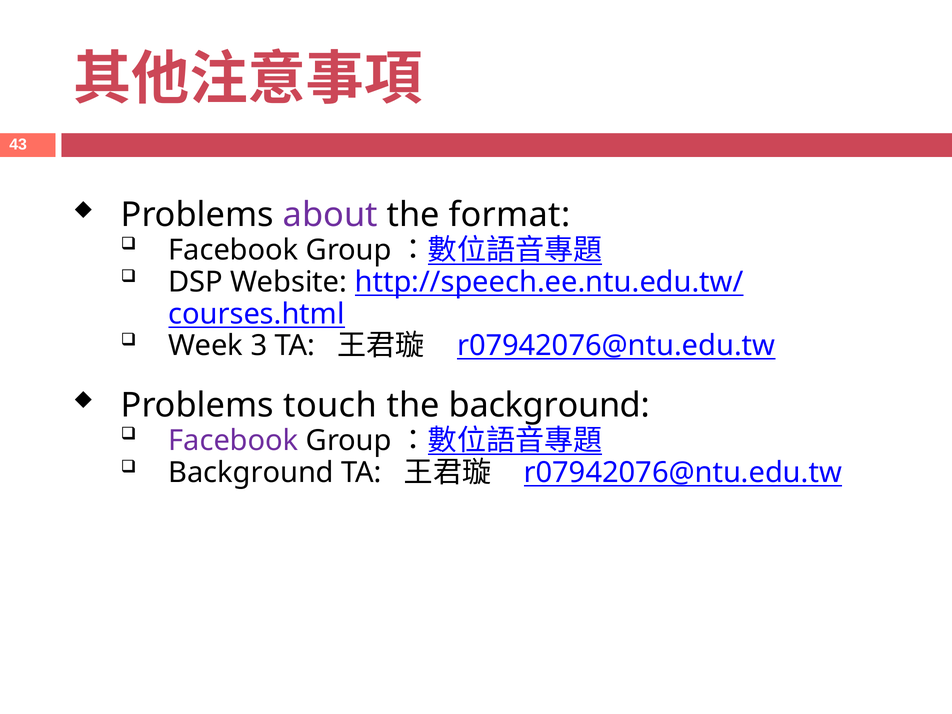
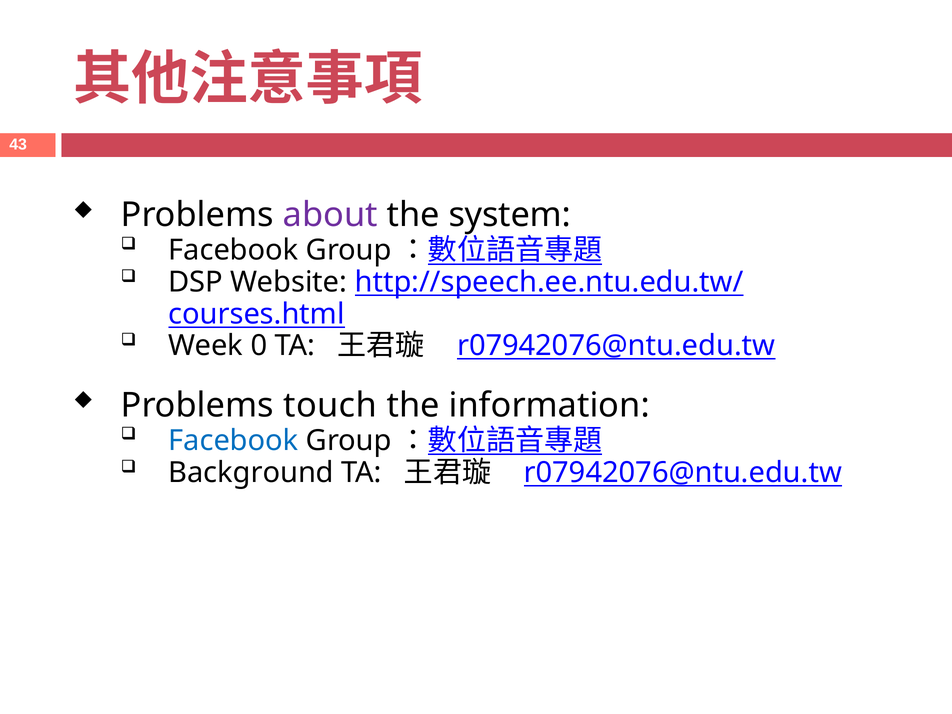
format: format -> system
3: 3 -> 0
the background: background -> information
Facebook at (233, 440) colour: purple -> blue
